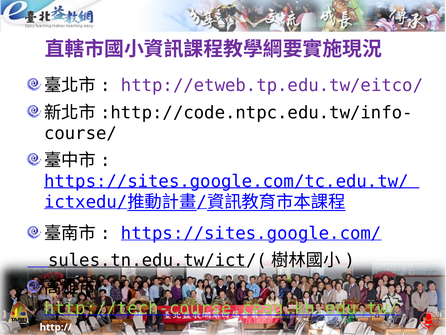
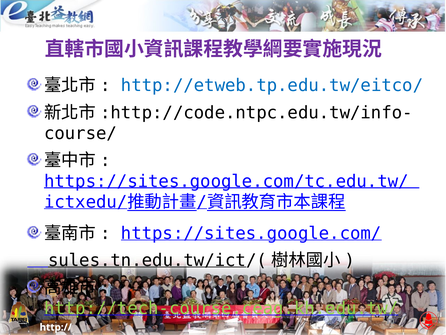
http://etweb.tp.edu.tw/eitco/ colour: purple -> blue
